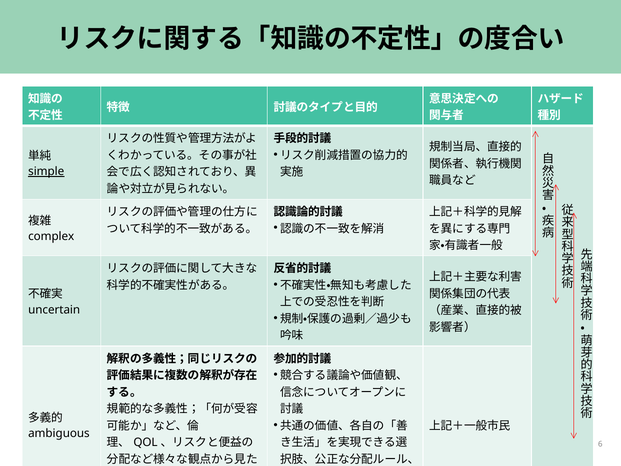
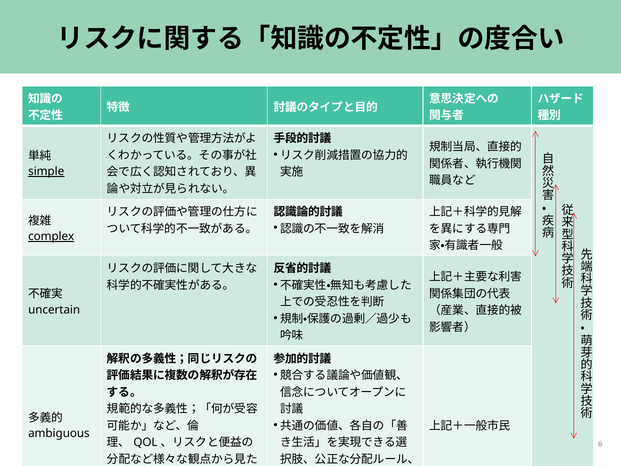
complex underline: none -> present
